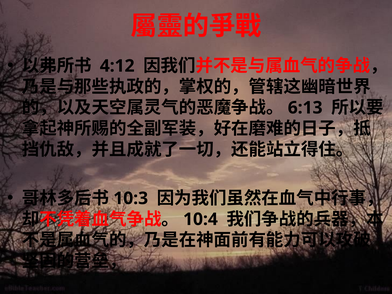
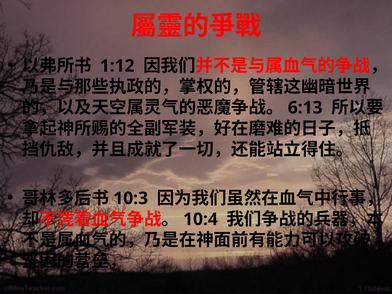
4:12: 4:12 -> 1:12
